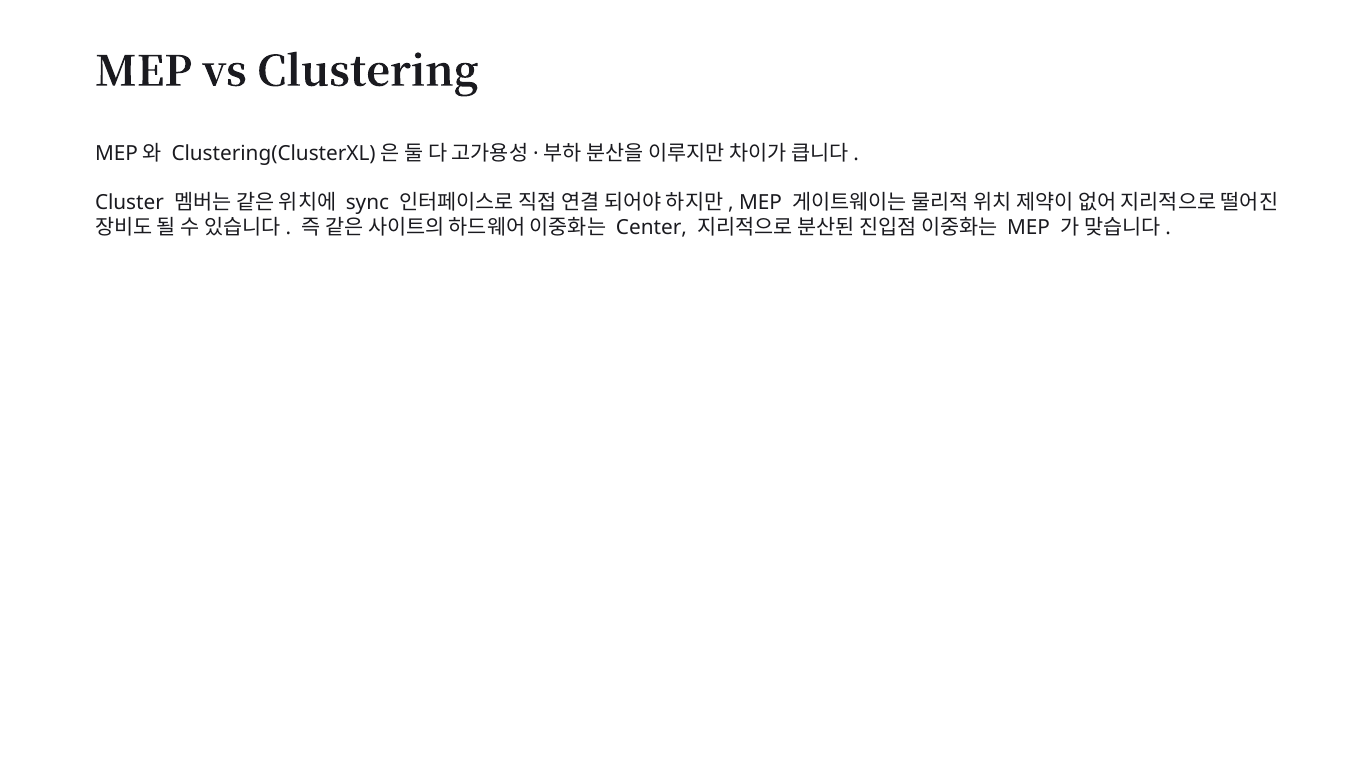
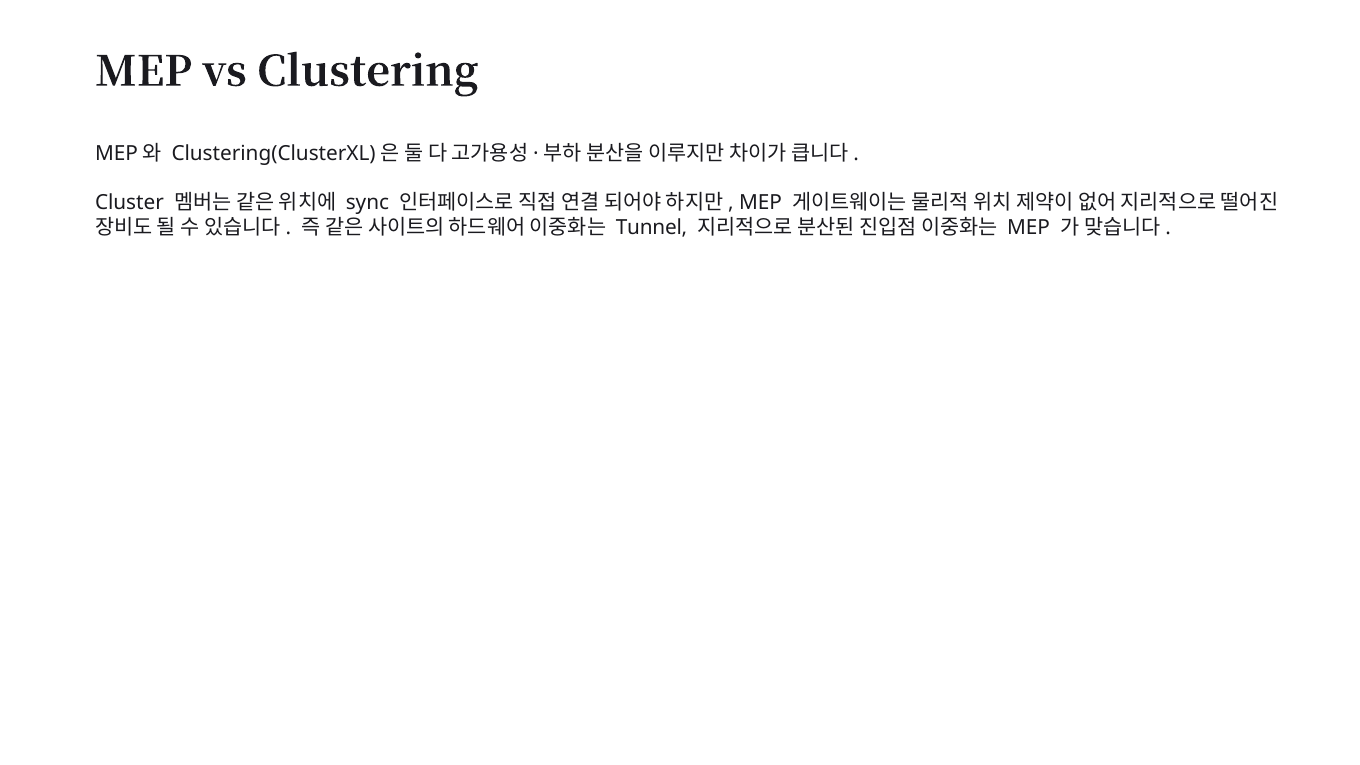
Center: Center -> Tunnel
